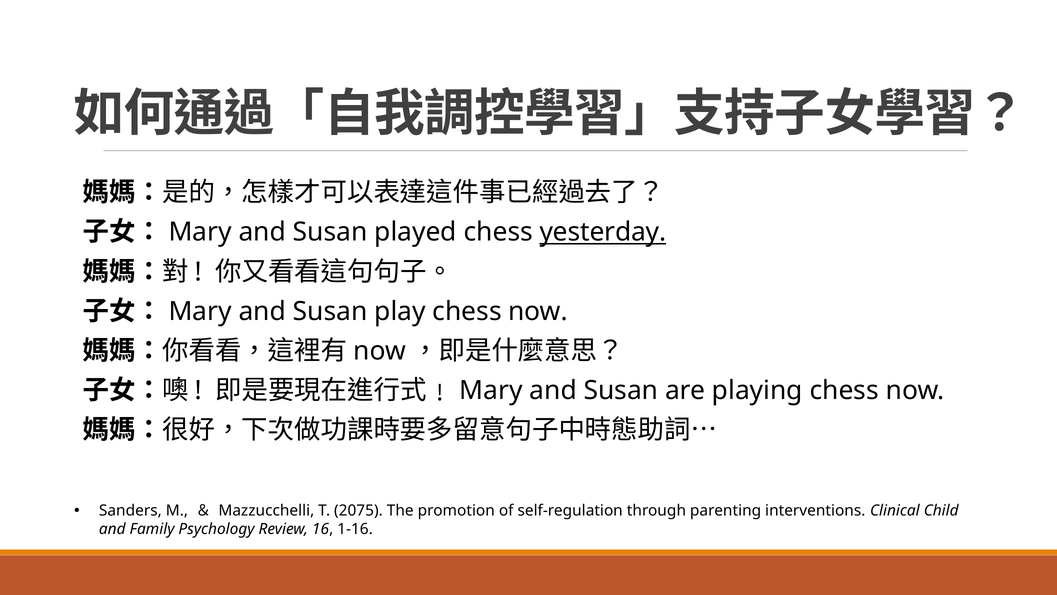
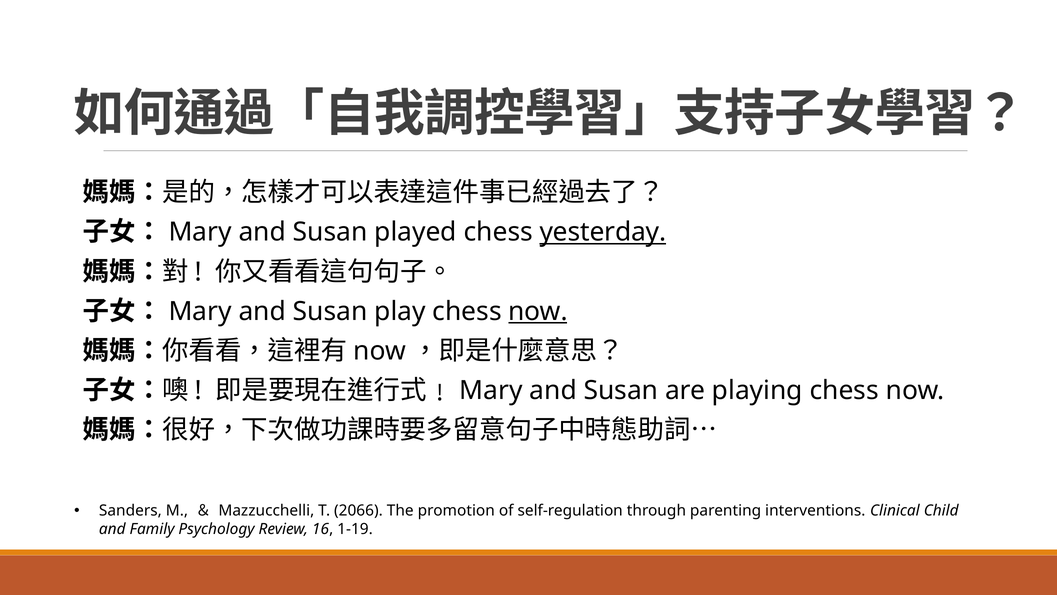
now at (538, 311) underline: none -> present
2075: 2075 -> 2066
1-16: 1-16 -> 1-19
